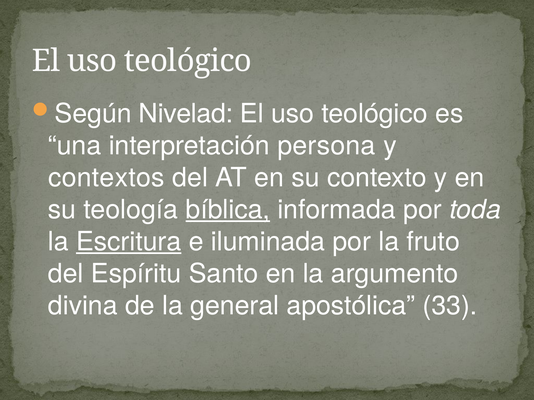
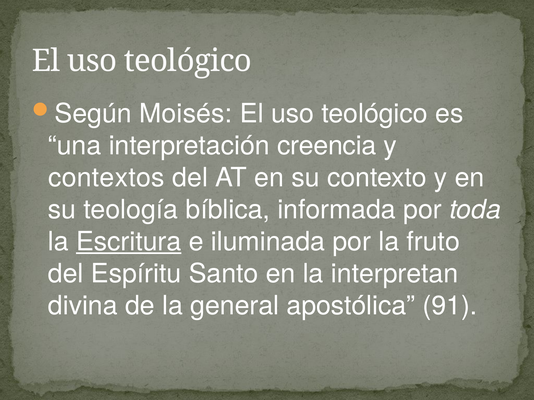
Nivelad: Nivelad -> Moisés
persona: persona -> creencia
bíblica underline: present -> none
argumento: argumento -> interpretan
33: 33 -> 91
